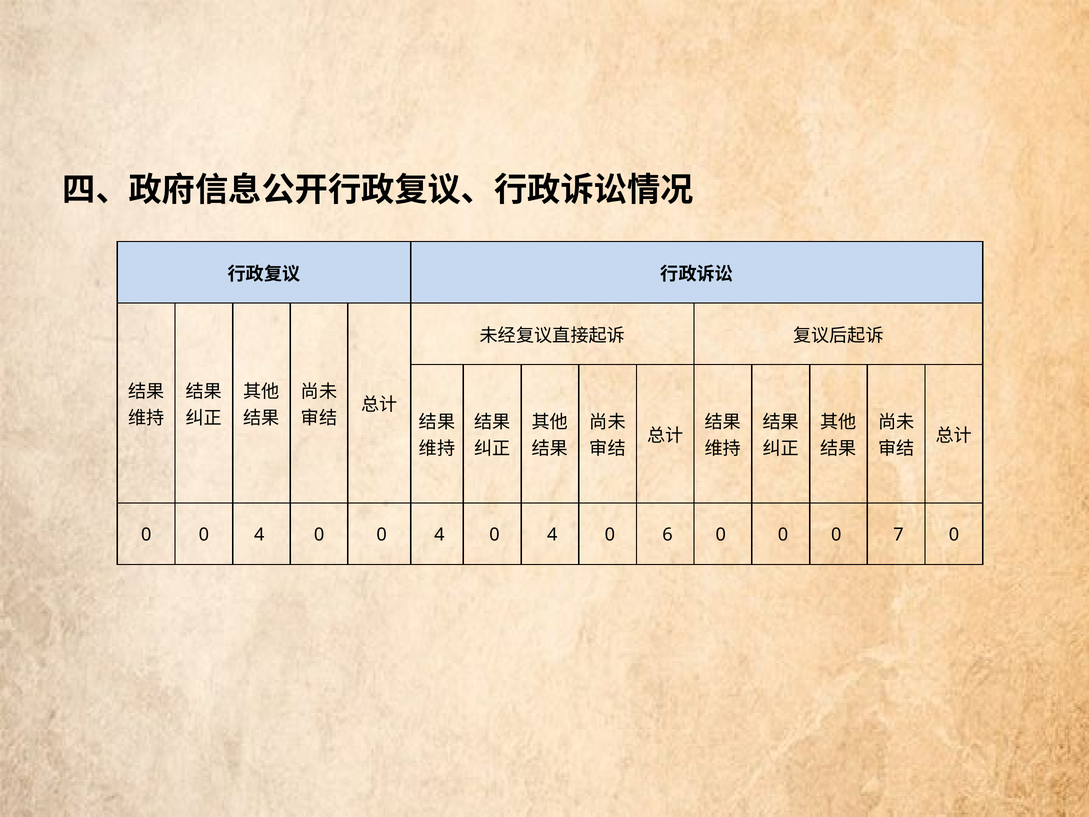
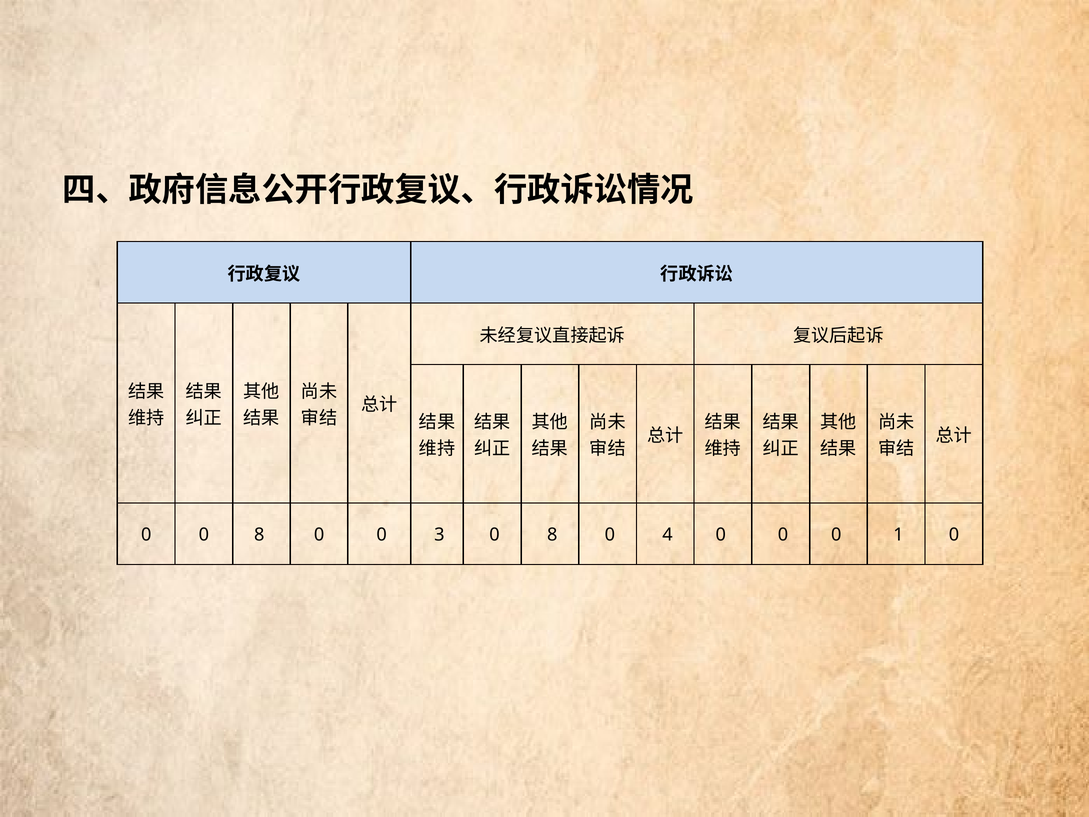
4 at (259, 535): 4 -> 8
4 at (439, 535): 4 -> 3
4 at (552, 535): 4 -> 8
6: 6 -> 4
7: 7 -> 1
